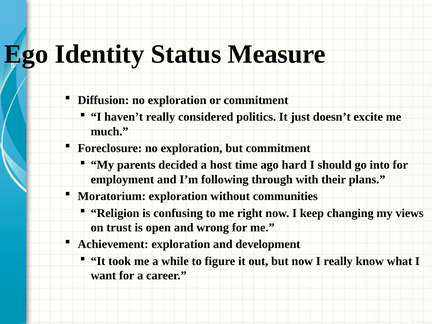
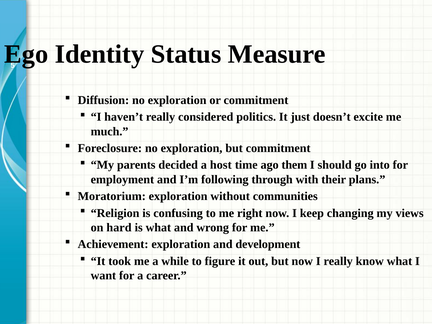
hard: hard -> them
trust: trust -> hard
is open: open -> what
